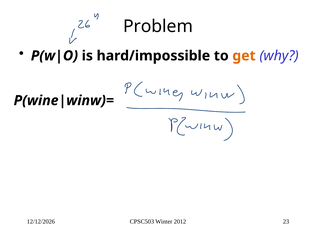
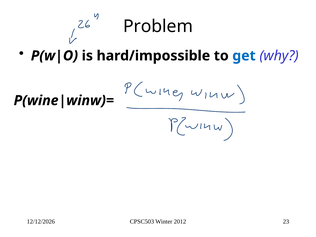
get colour: orange -> blue
